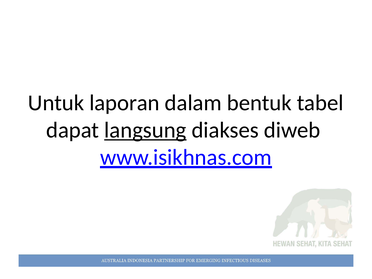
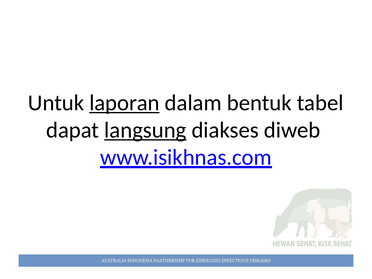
laporan underline: none -> present
